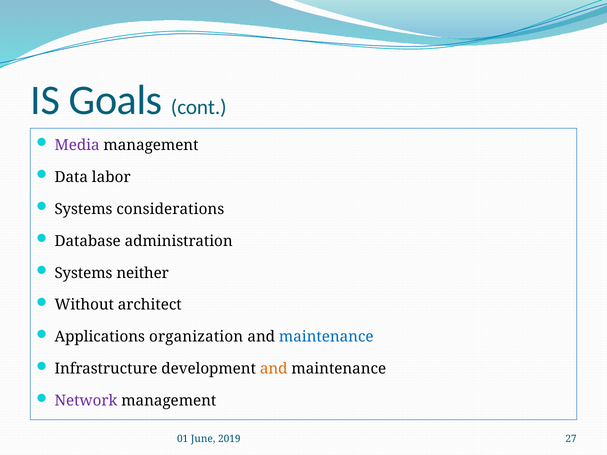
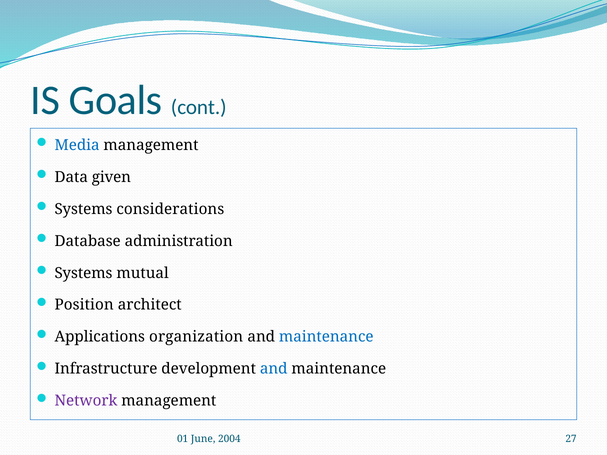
Media colour: purple -> blue
labor: labor -> given
neither: neither -> mutual
Without: Without -> Position
and at (274, 369) colour: orange -> blue
2019: 2019 -> 2004
